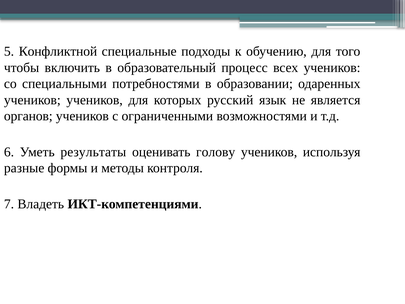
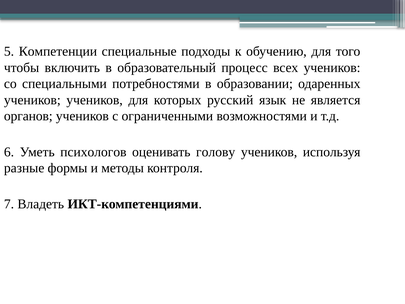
Конфликтной: Конфликтной -> Компетенции
результаты: результаты -> психологов
